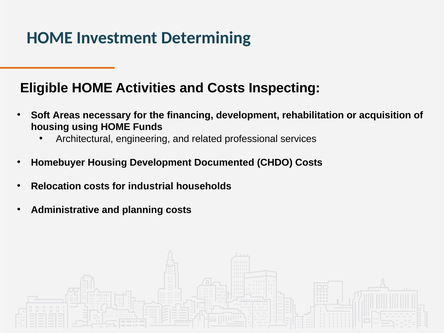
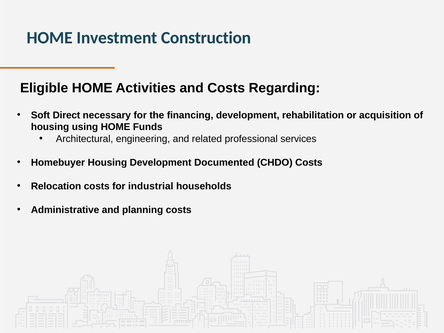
Determining: Determining -> Construction
Inspecting: Inspecting -> Regarding
Areas: Areas -> Direct
